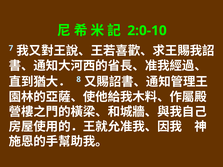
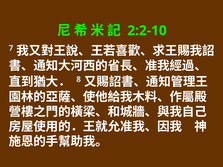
2:0-10: 2:0-10 -> 2:2-10
